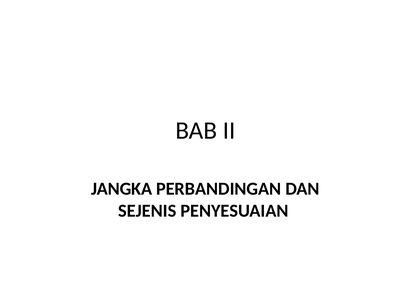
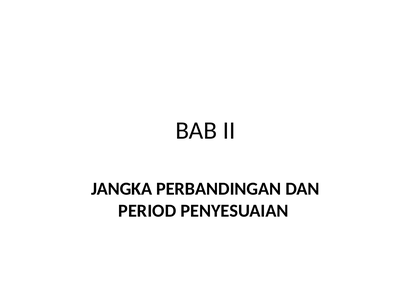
SEJENIS: SEJENIS -> PERIOD
